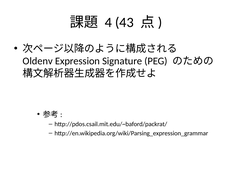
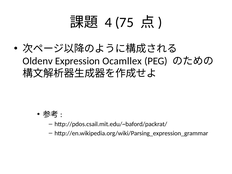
43: 43 -> 75
Signature: Signature -> Ocamllex
